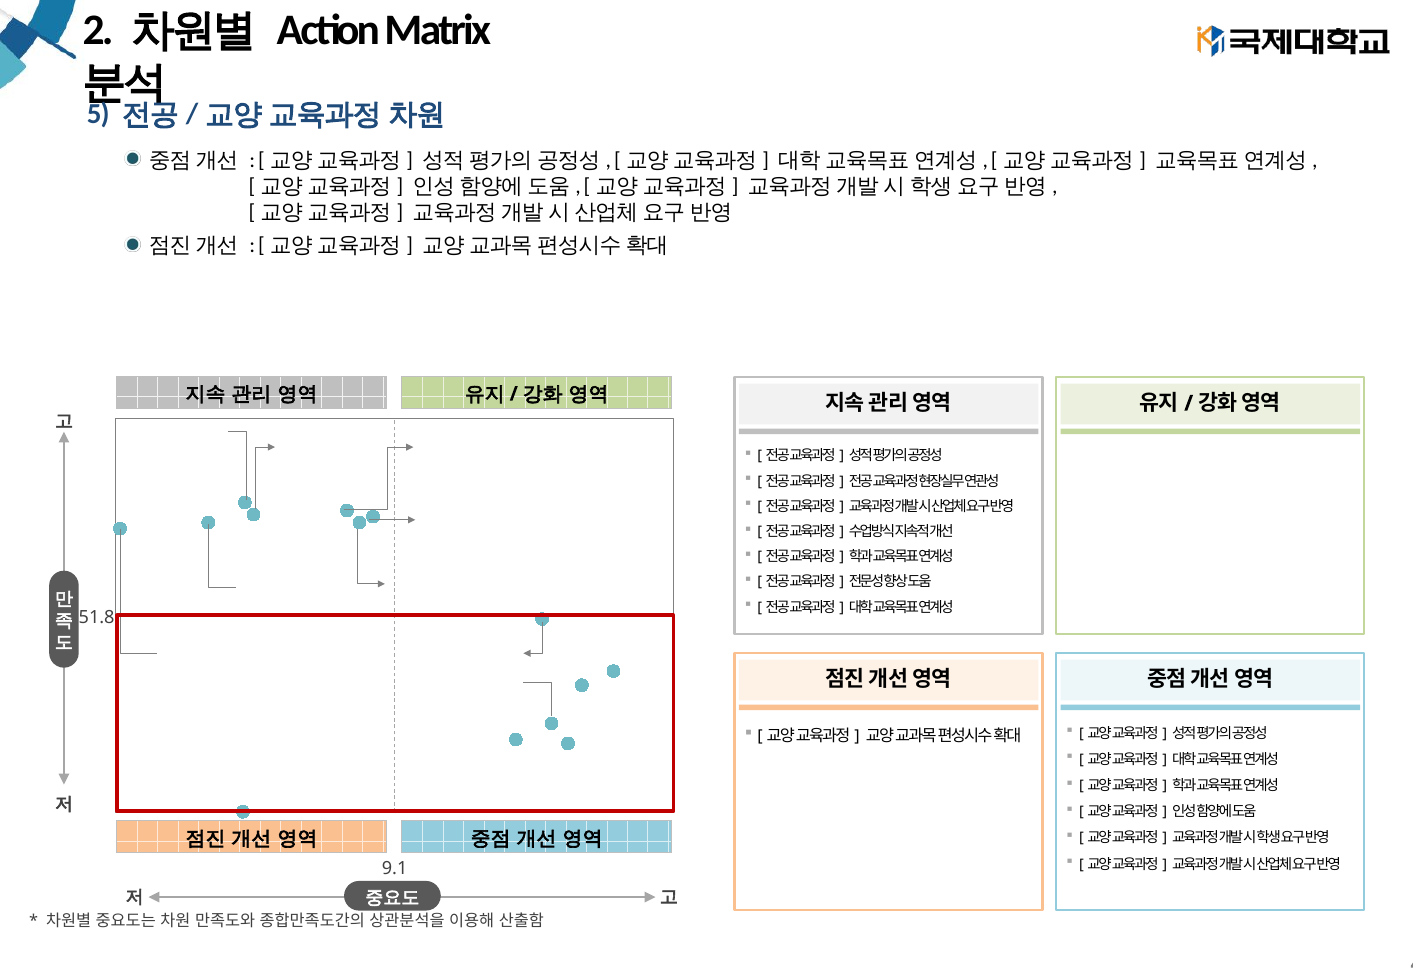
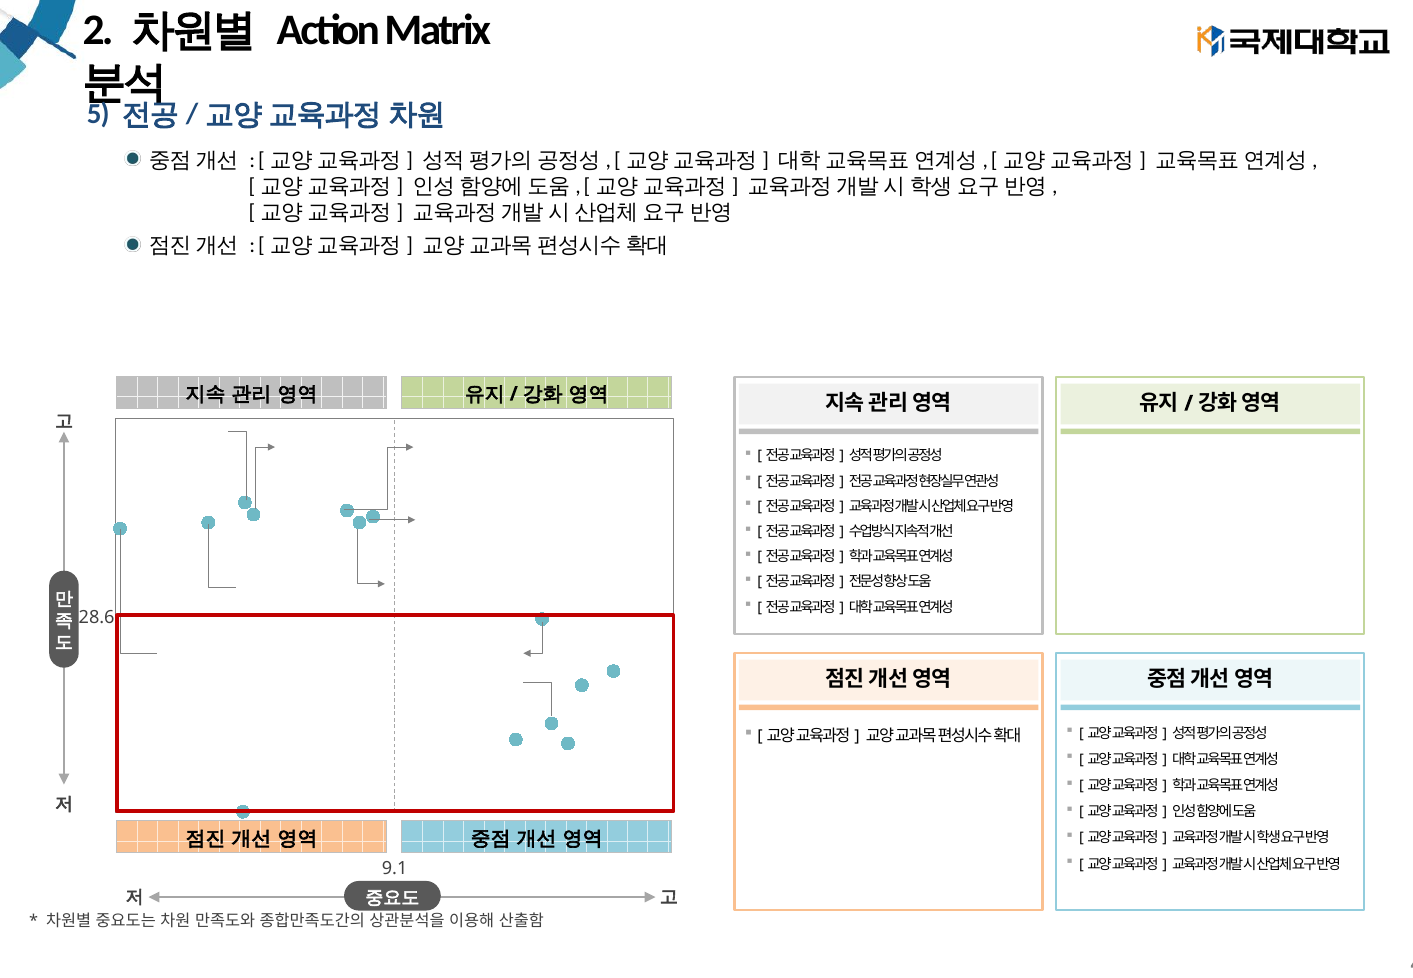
51.8: 51.8 -> 28.6
